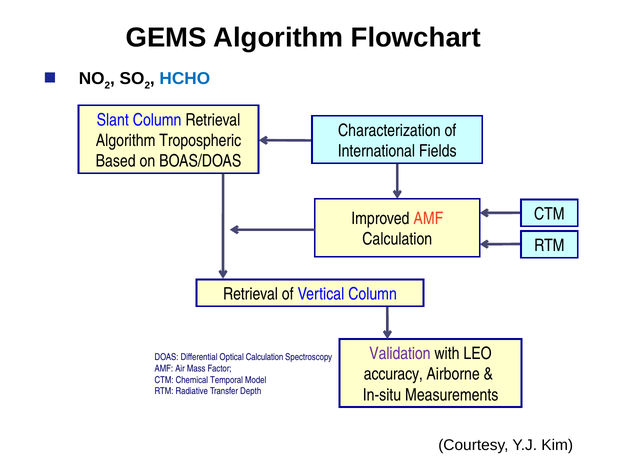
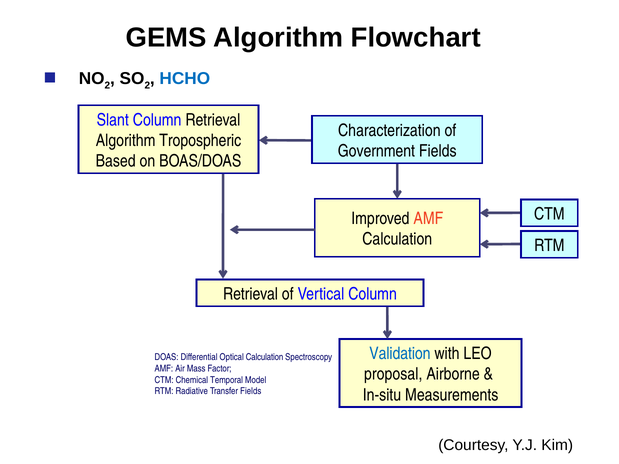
International: International -> Government
Validation colour: purple -> blue
accuracy: accuracy -> proposal
Transfer Depth: Depth -> Fields
